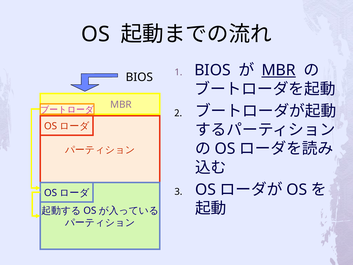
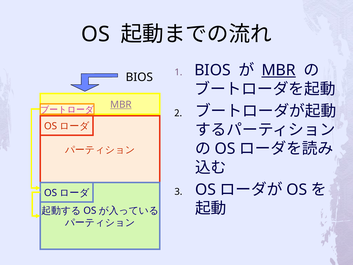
MBR at (121, 104) underline: none -> present
